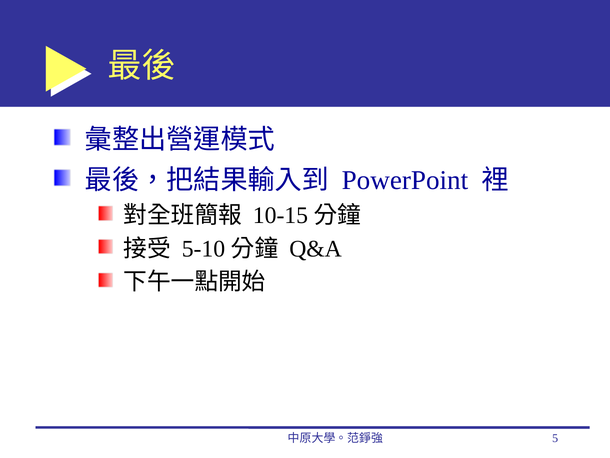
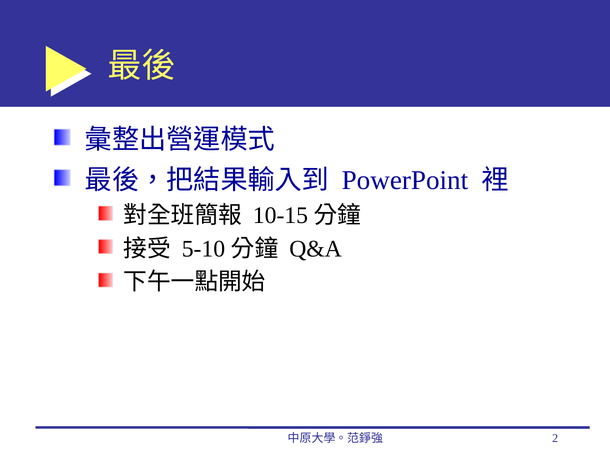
5: 5 -> 2
